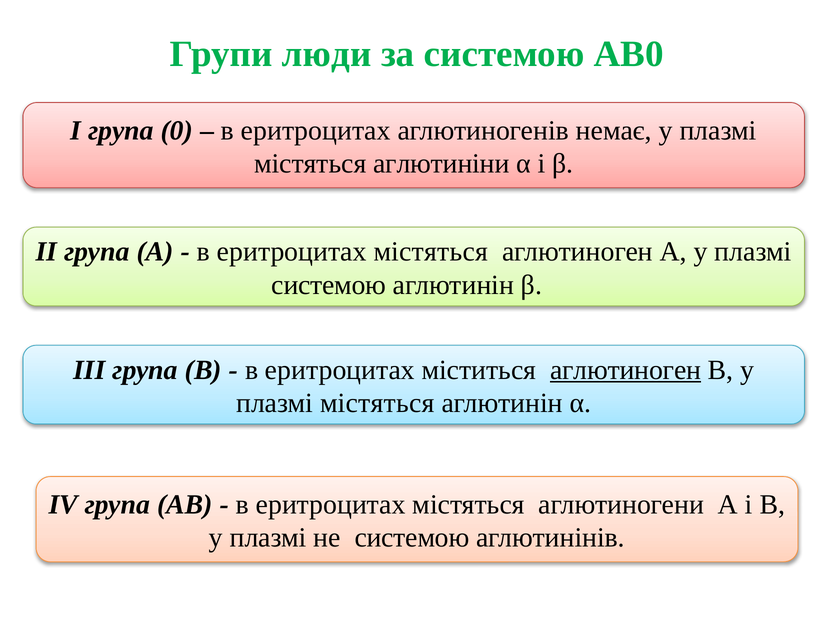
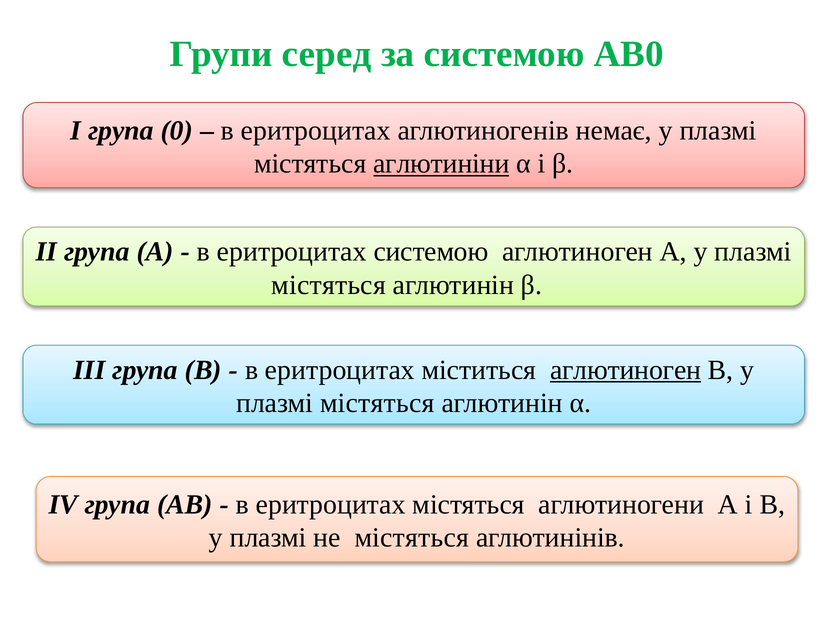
люди: люди -> серед
аглютиніни underline: none -> present
містяться at (431, 252): містяться -> системою
системою at (329, 285): системою -> містяться
не системою: системою -> містяться
